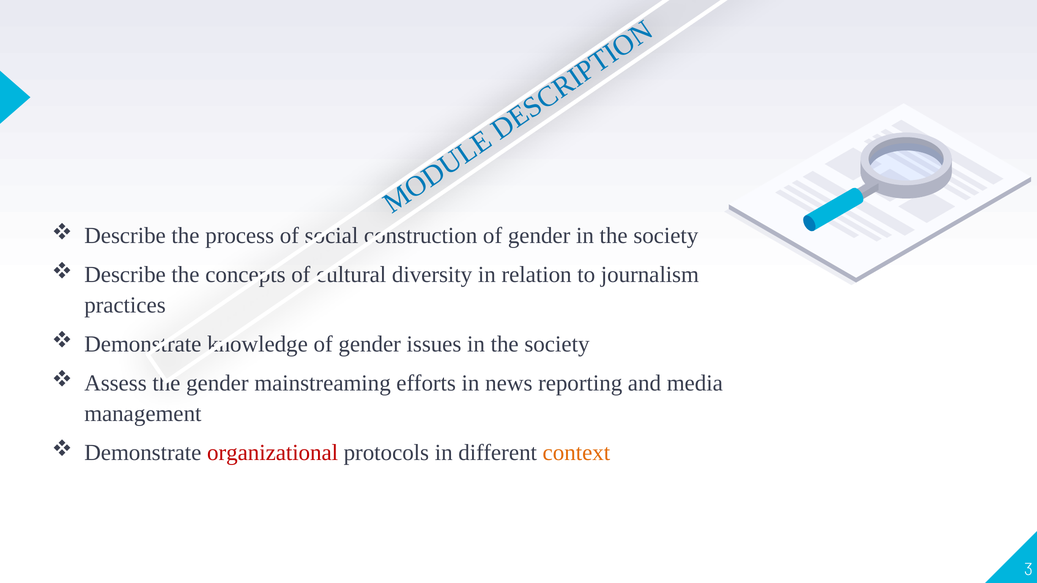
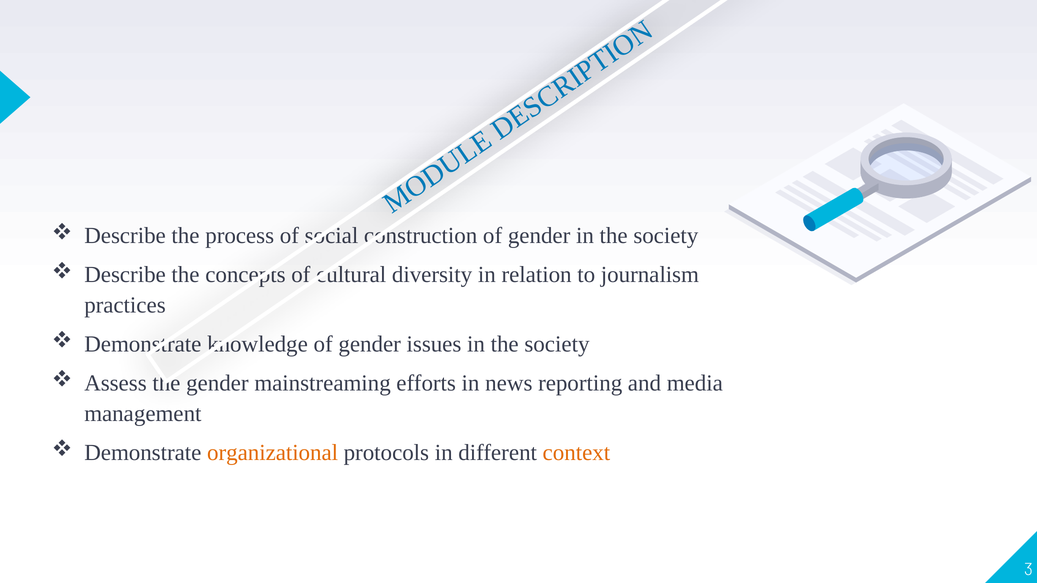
organizational colour: red -> orange
